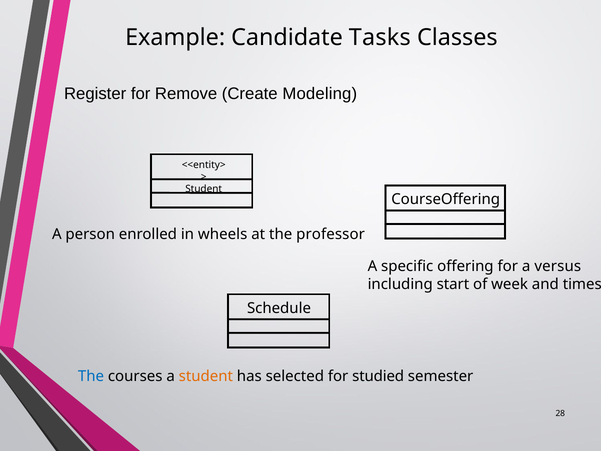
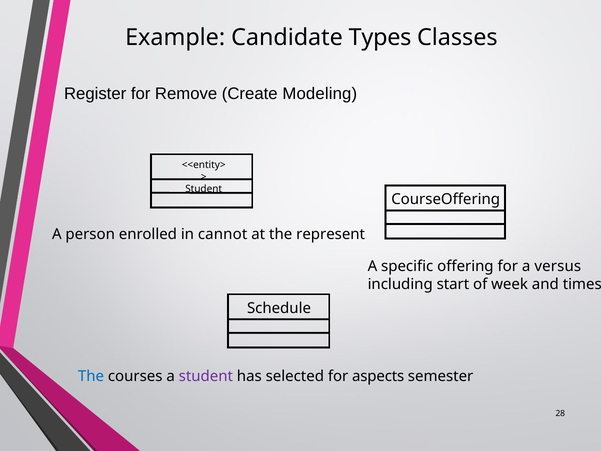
Tasks: Tasks -> Types
wheels: wheels -> cannot
professor: professor -> represent
student at (206, 376) colour: orange -> purple
studied: studied -> aspects
